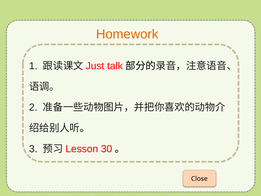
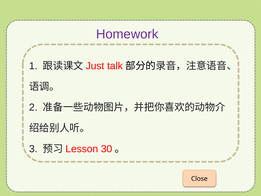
Homework colour: orange -> purple
